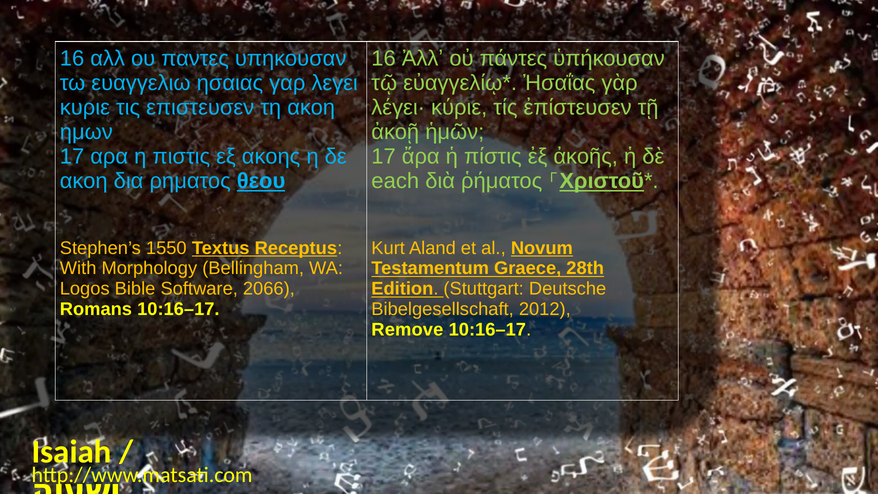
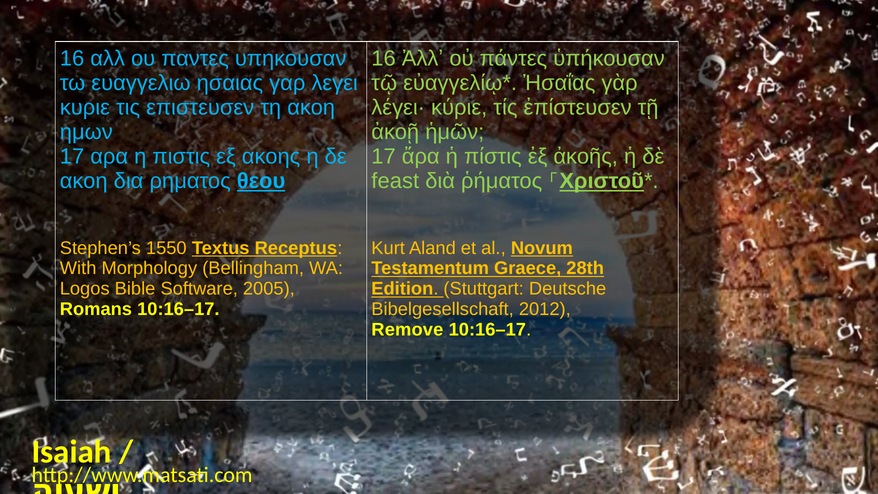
each: each -> feast
2066: 2066 -> 2005
